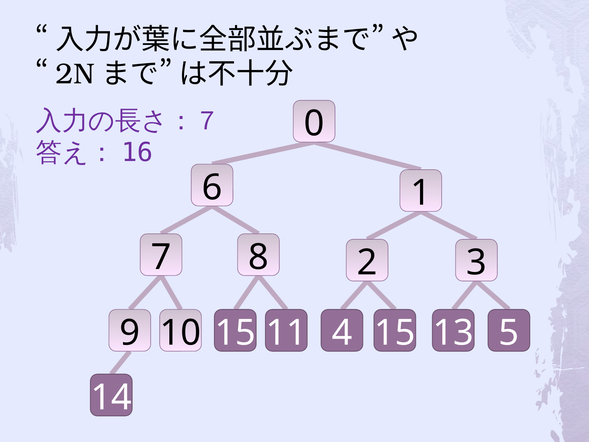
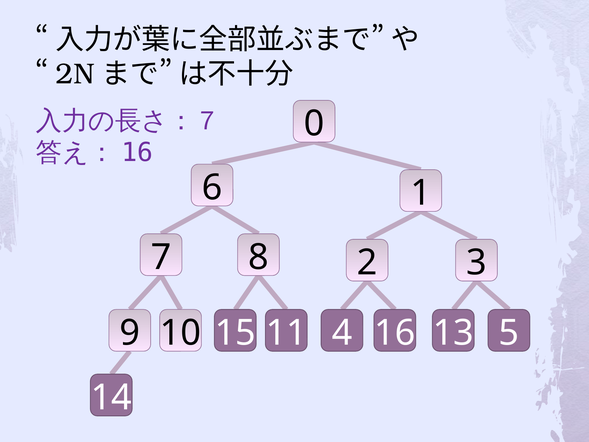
4 15: 15 -> 16
